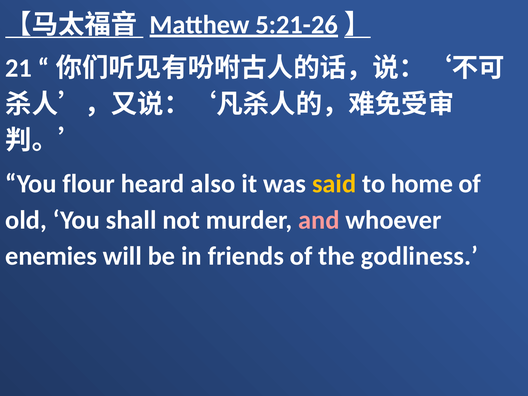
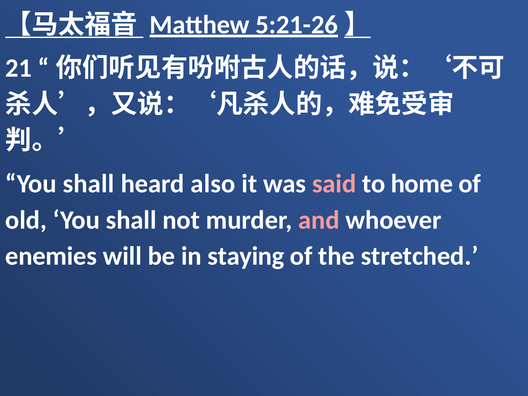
flour at (89, 184): flour -> shall
said colour: yellow -> pink
friends: friends -> staying
godliness: godliness -> stretched
